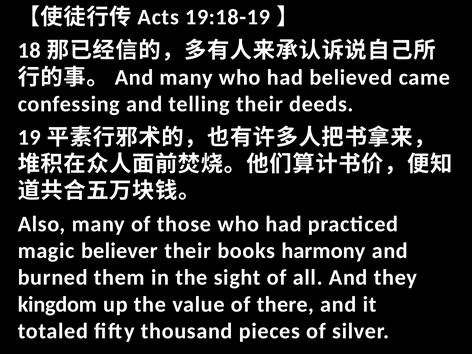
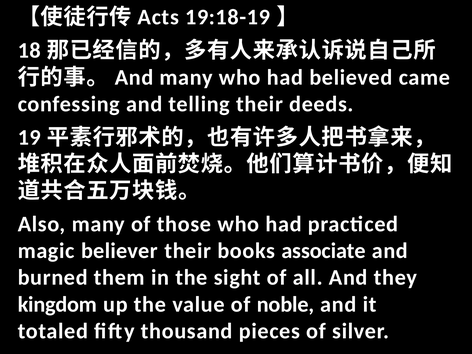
harmony: harmony -> associate
there: there -> noble
